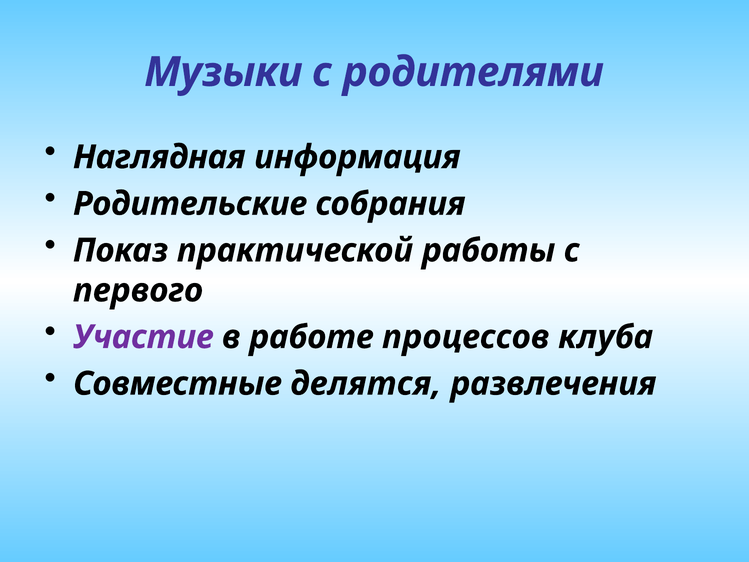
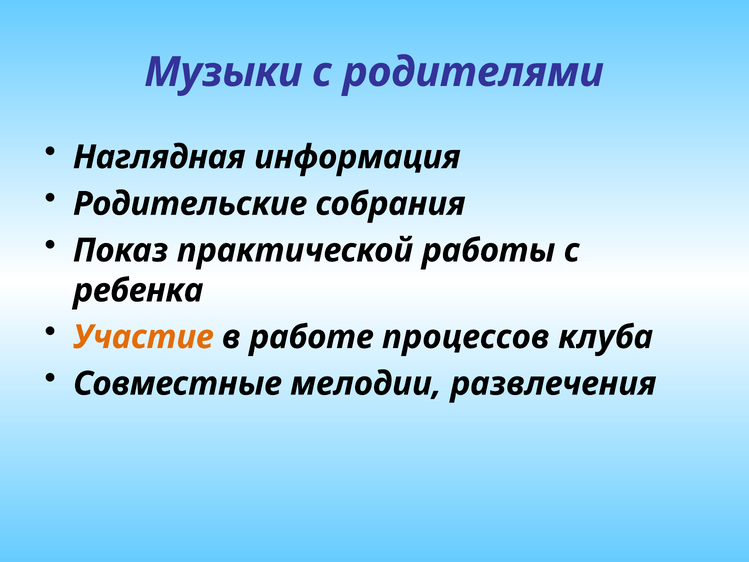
первого: первого -> ребенка
Участие colour: purple -> orange
делятся: делятся -> мелодии
